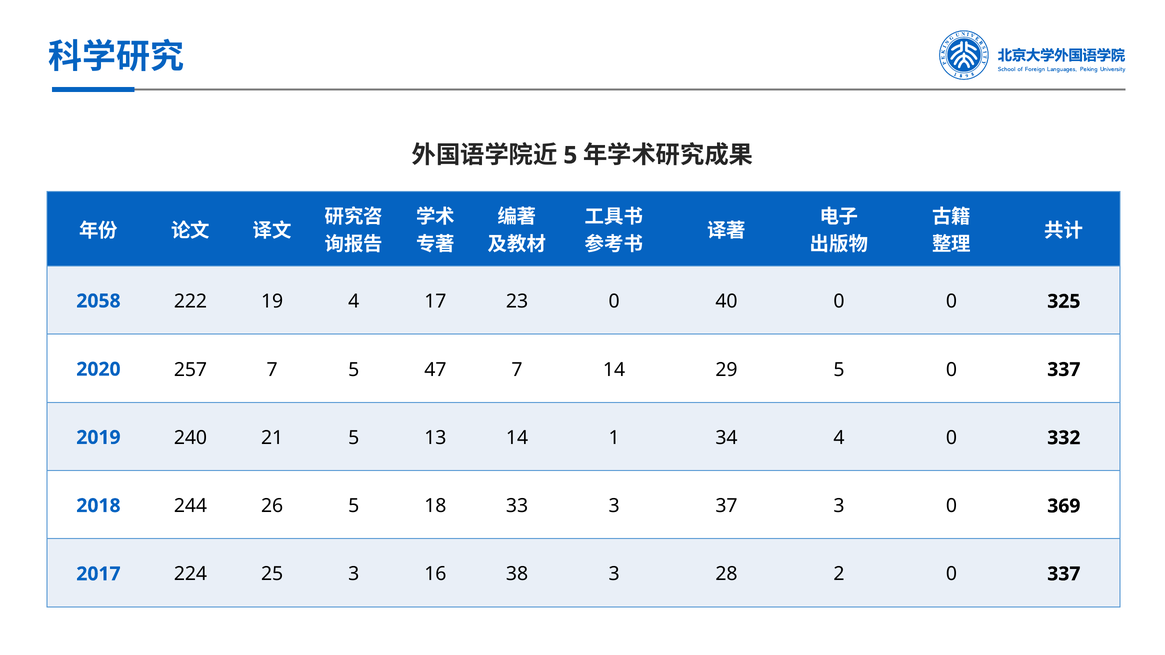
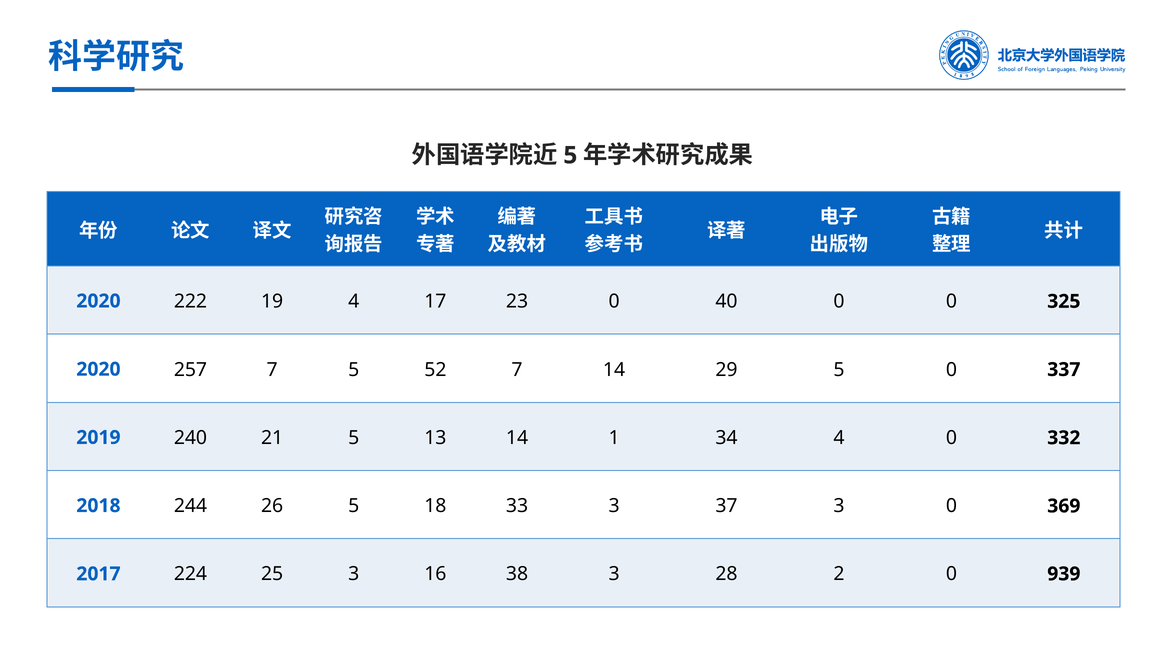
2058 at (98, 301): 2058 -> 2020
47: 47 -> 52
2 0 337: 337 -> 939
